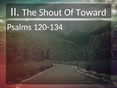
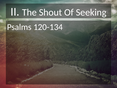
Toward: Toward -> Seeking
